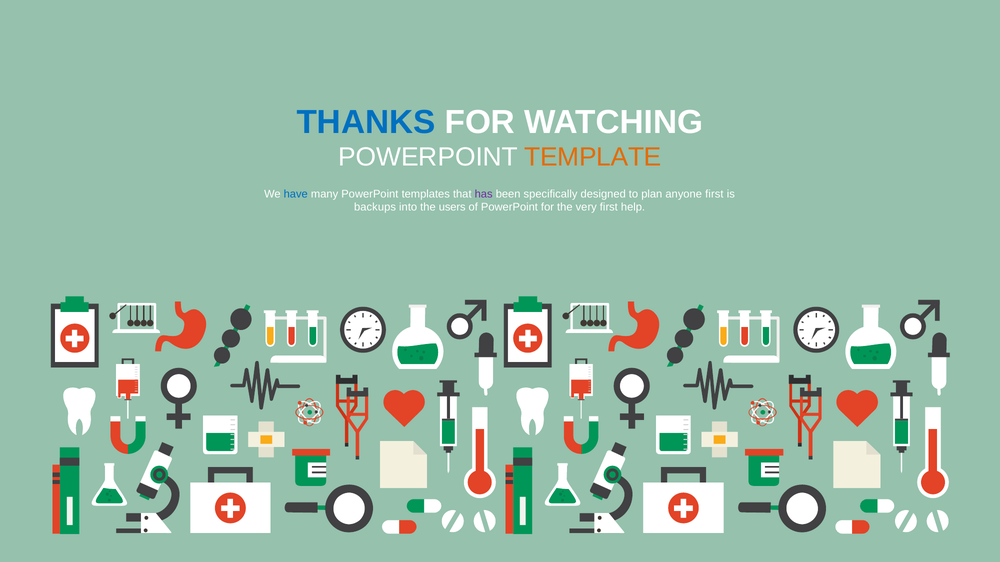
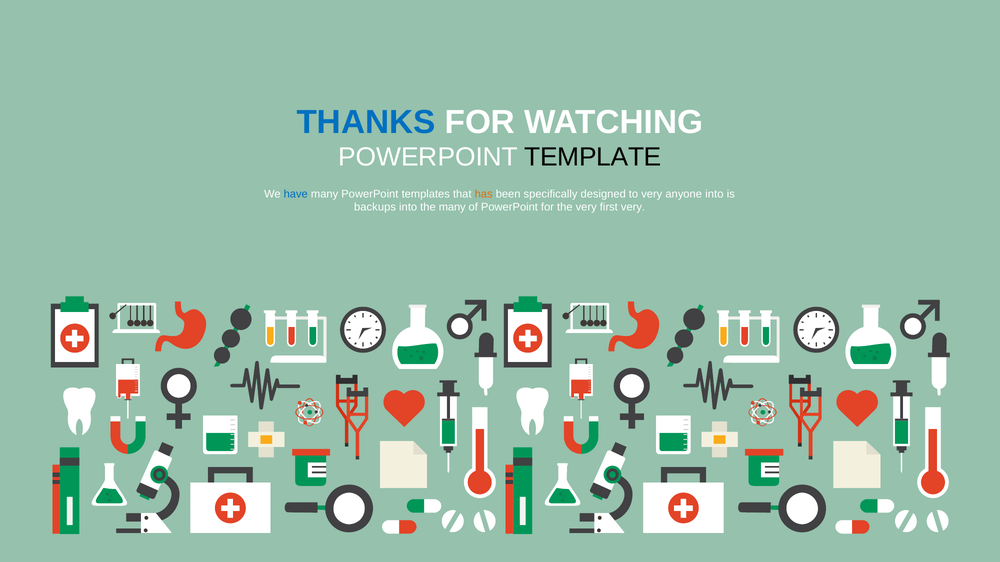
TEMPLATE colour: orange -> black
has colour: purple -> orange
to plan: plan -> very
anyone first: first -> into
the users: users -> many
first help: help -> very
